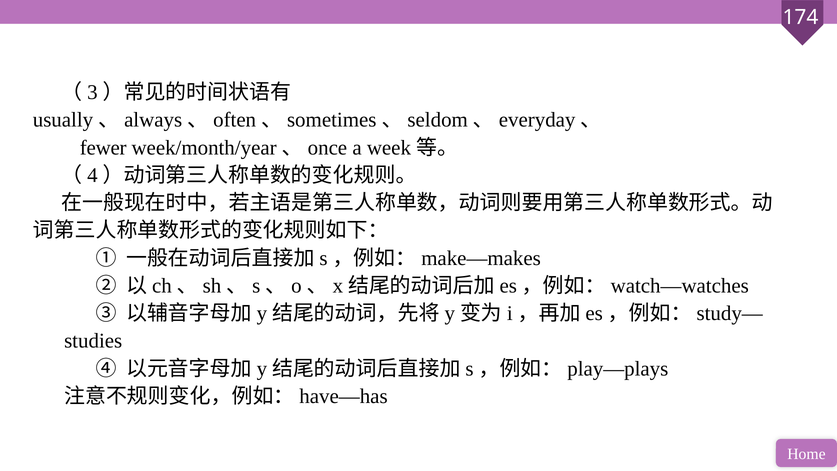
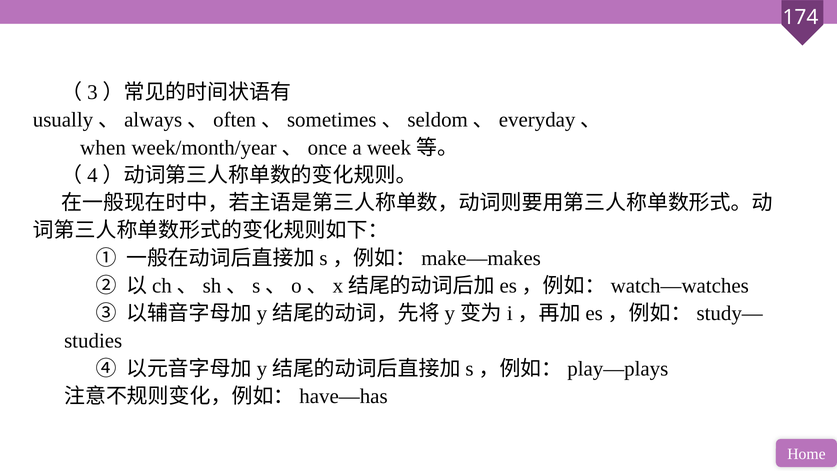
fewer: fewer -> when
